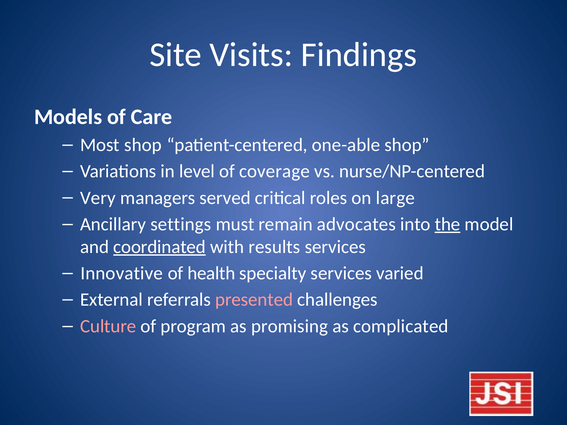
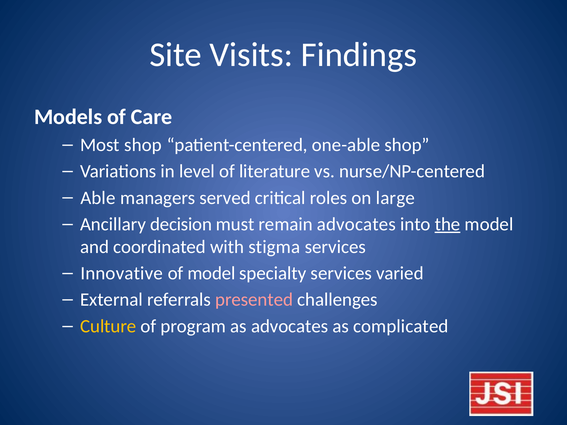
coverage: coverage -> literature
Very: Very -> Able
settings: settings -> decision
coordinated underline: present -> none
results: results -> stigma
of health: health -> model
Culture colour: pink -> yellow
as promising: promising -> advocates
